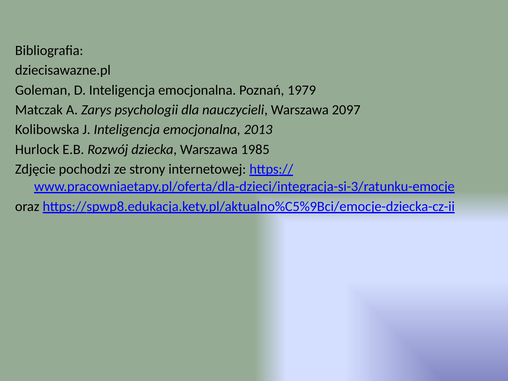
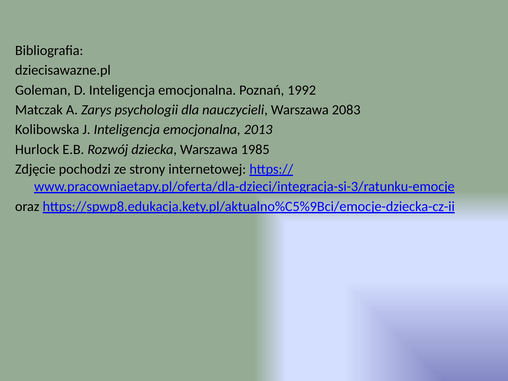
1979: 1979 -> 1992
2097: 2097 -> 2083
